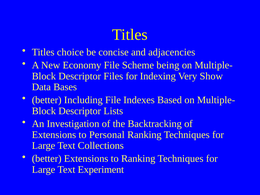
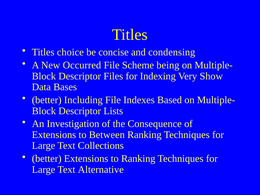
adjacencies: adjacencies -> condensing
Economy: Economy -> Occurred
Backtracking: Backtracking -> Consequence
Personal: Personal -> Between
Experiment: Experiment -> Alternative
